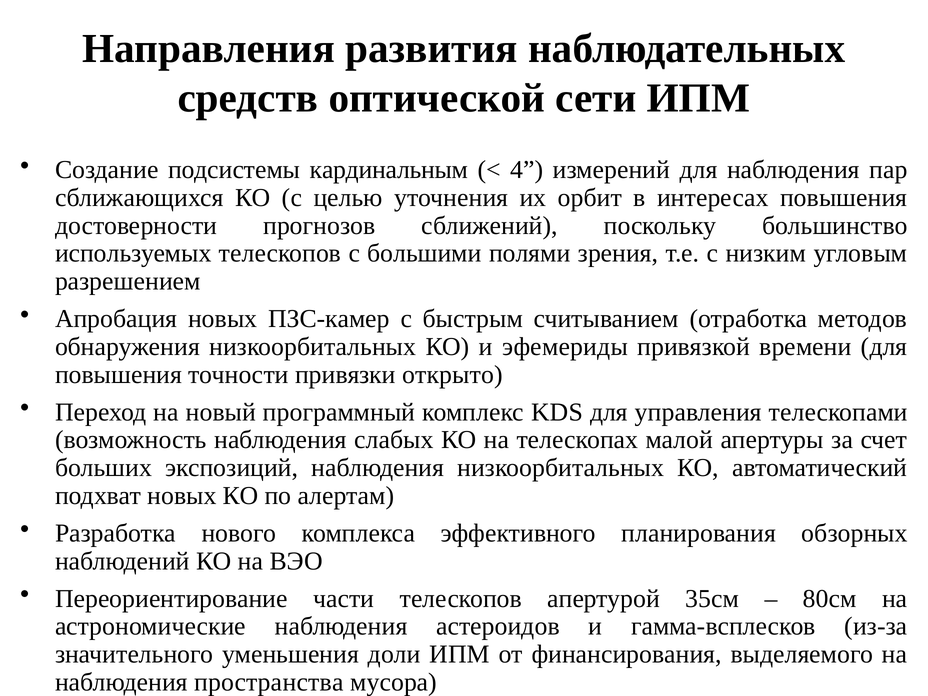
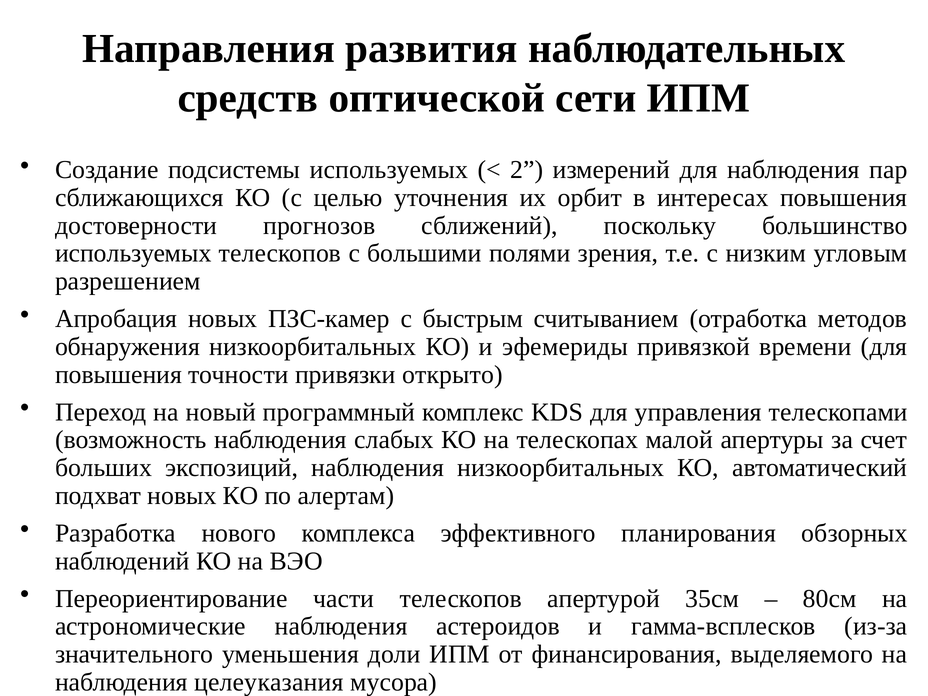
подсистемы кардинальным: кардинальным -> используемых
4: 4 -> 2
пространства: пространства -> целеуказания
